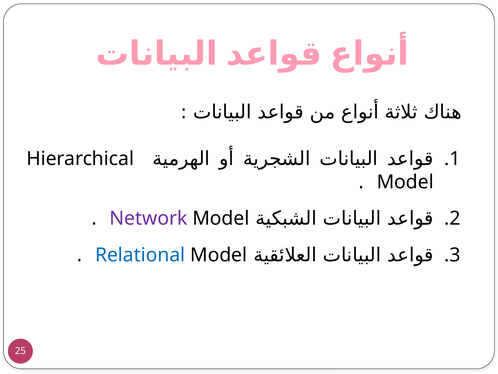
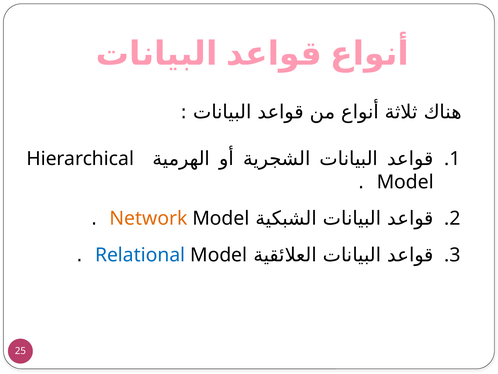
Network colour: purple -> orange
